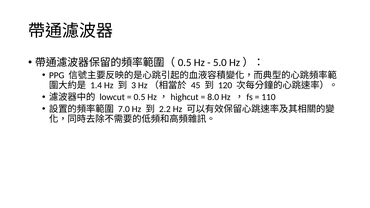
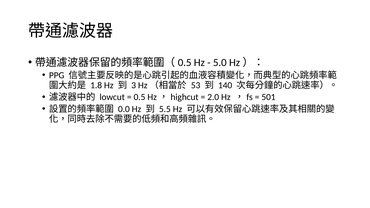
1.4: 1.4 -> 1.8
45: 45 -> 53
120: 120 -> 140
8.0: 8.0 -> 2.0
110: 110 -> 501
7.0: 7.0 -> 0.0
2.2: 2.2 -> 5.5
